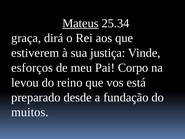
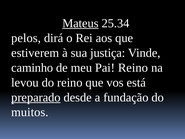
graça: graça -> pelos
esforços: esforços -> caminho
Pai Corpo: Corpo -> Reino
preparado underline: none -> present
